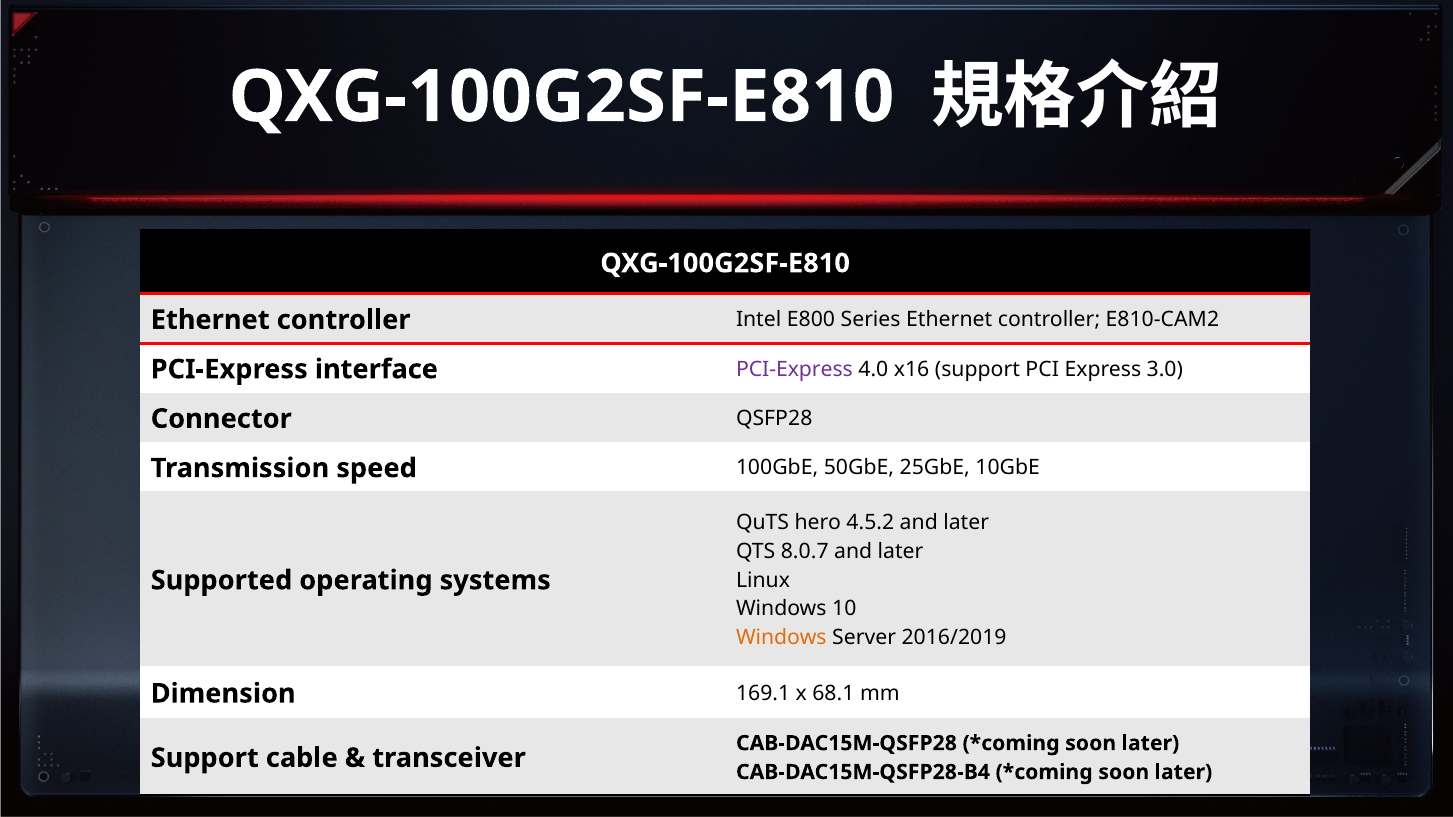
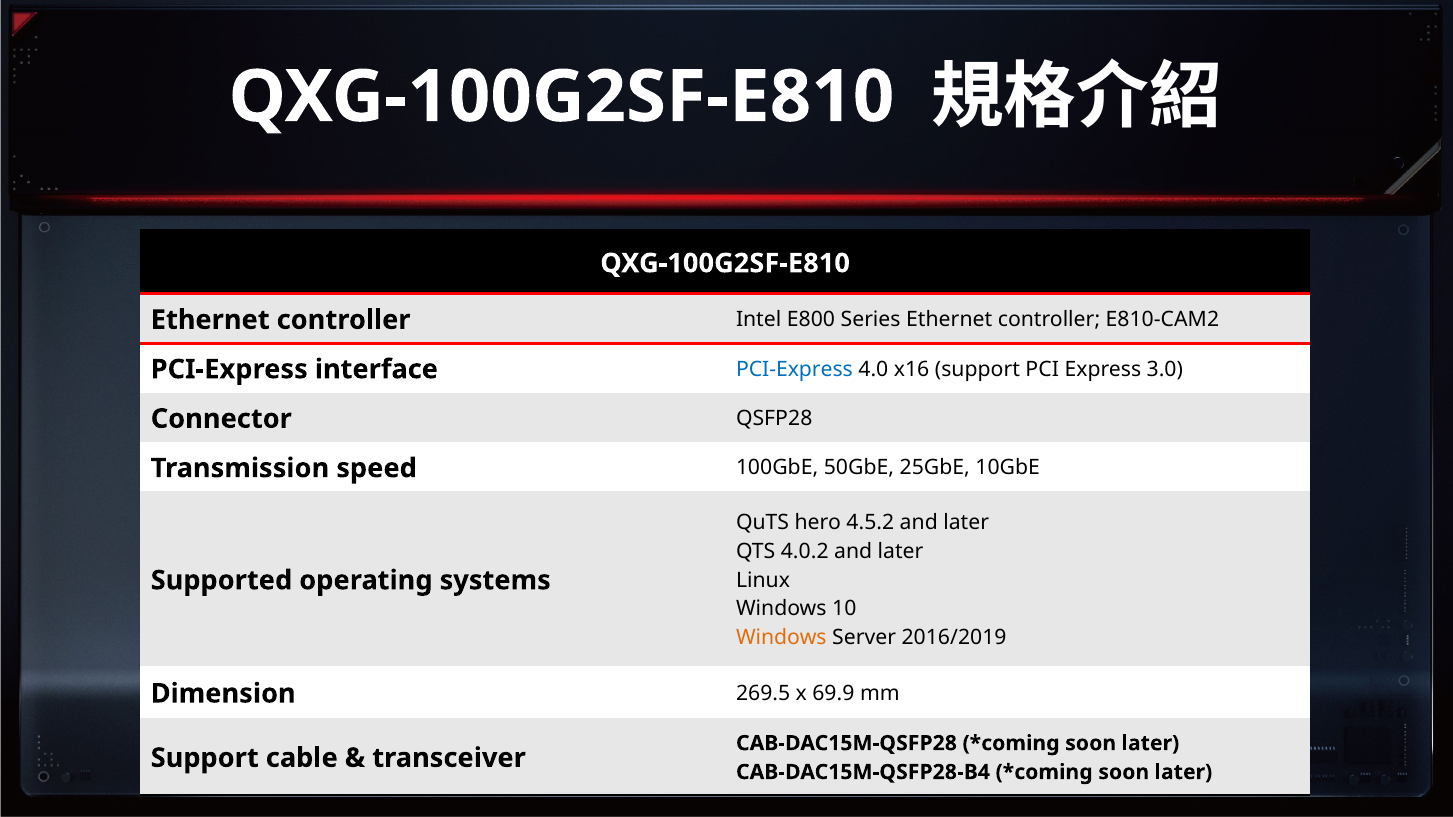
PCI-Express at (794, 369) colour: purple -> blue
8.0.7: 8.0.7 -> 4.0.2
169.1: 169.1 -> 269.5
68.1: 68.1 -> 69.9
